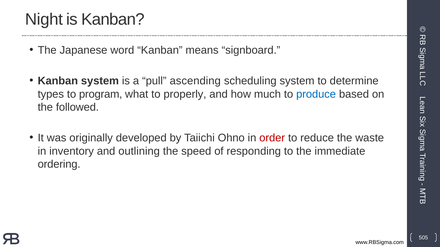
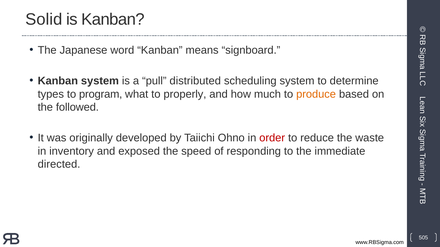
Night: Night -> Solid
ascending: ascending -> distributed
produce colour: blue -> orange
outlining: outlining -> exposed
ordering: ordering -> directed
